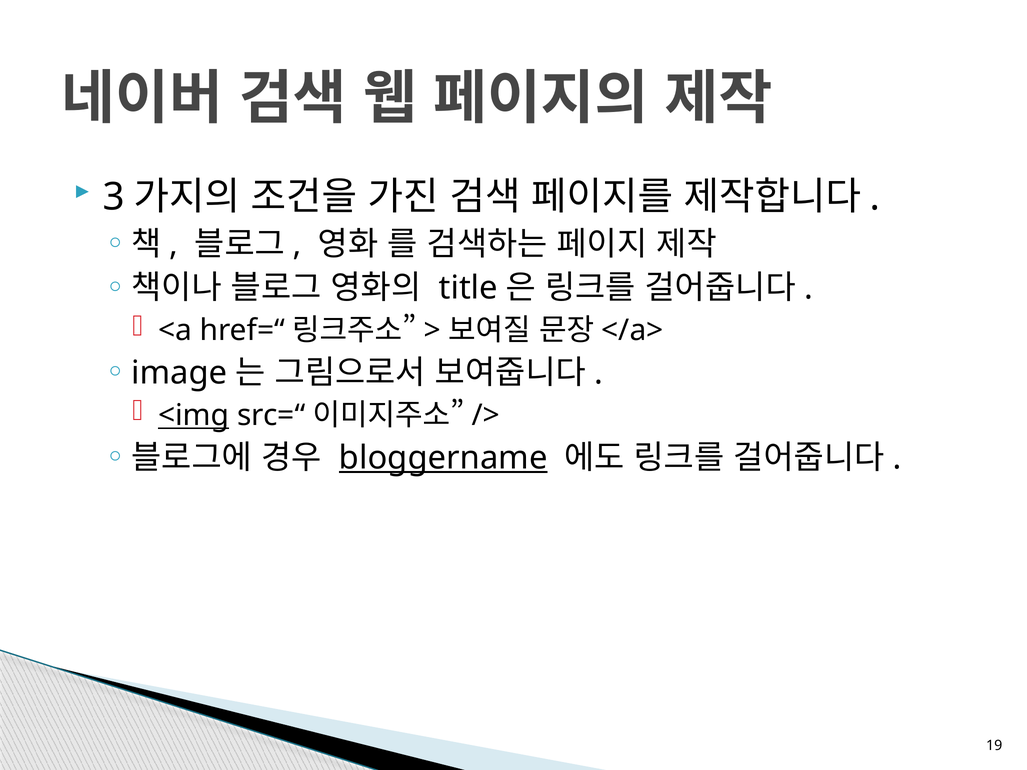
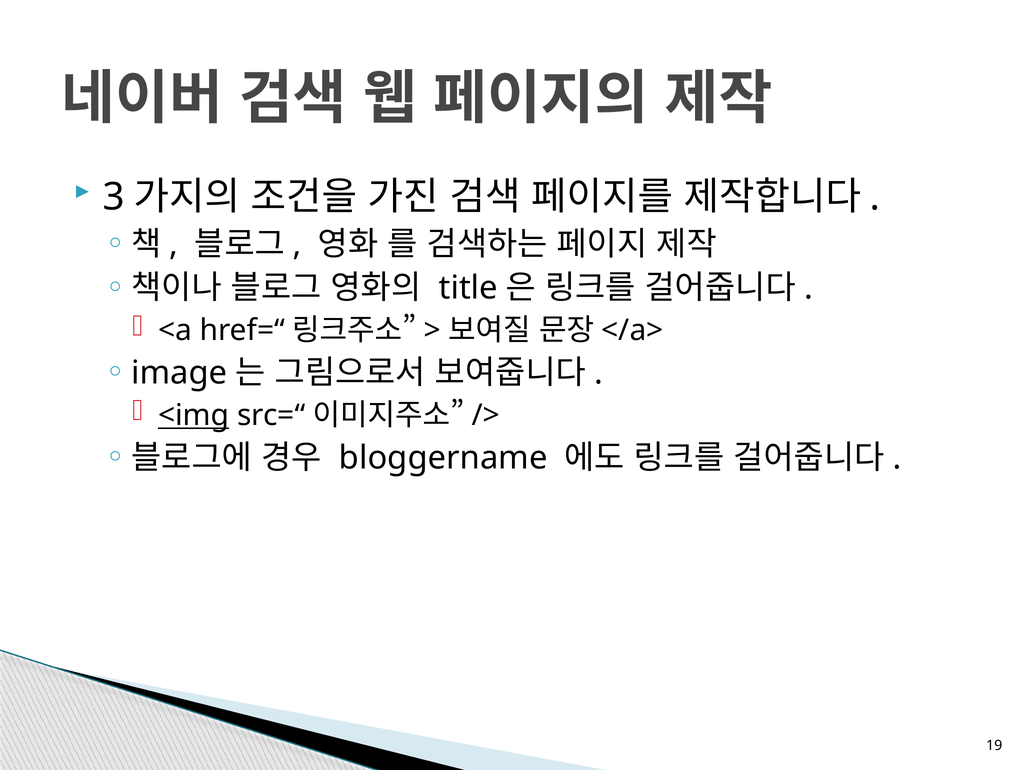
bloggername underline: present -> none
